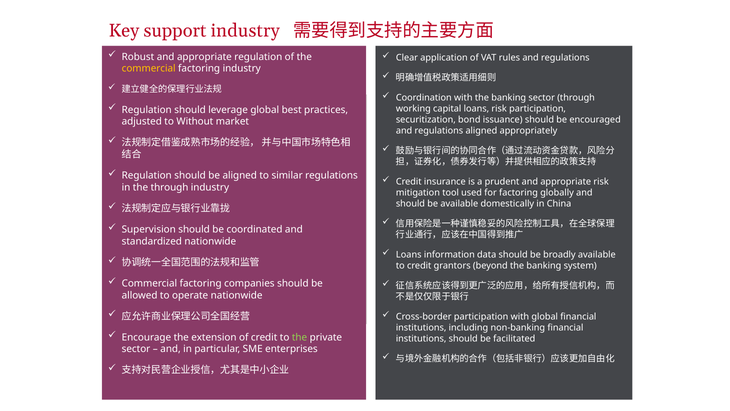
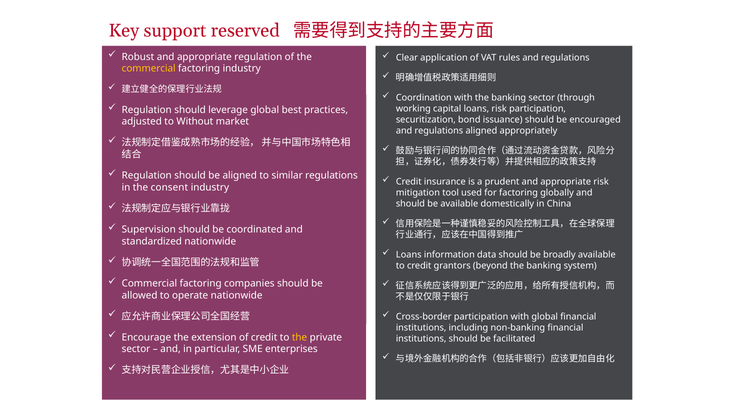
support industry: industry -> reserved
the through: through -> consent
the at (300, 337) colour: light green -> yellow
